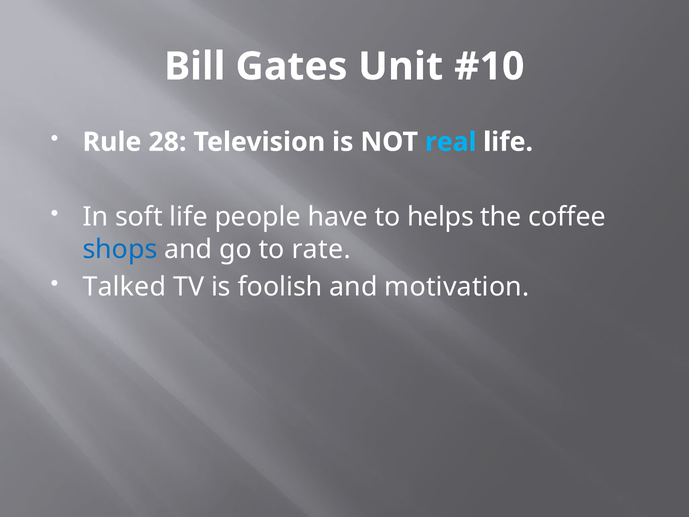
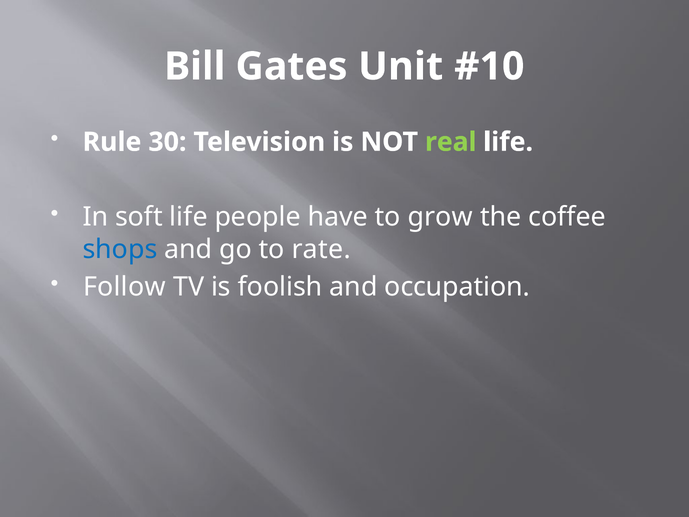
28: 28 -> 30
real colour: light blue -> light green
helps: helps -> grow
Talked: Talked -> Follow
motivation: motivation -> occupation
